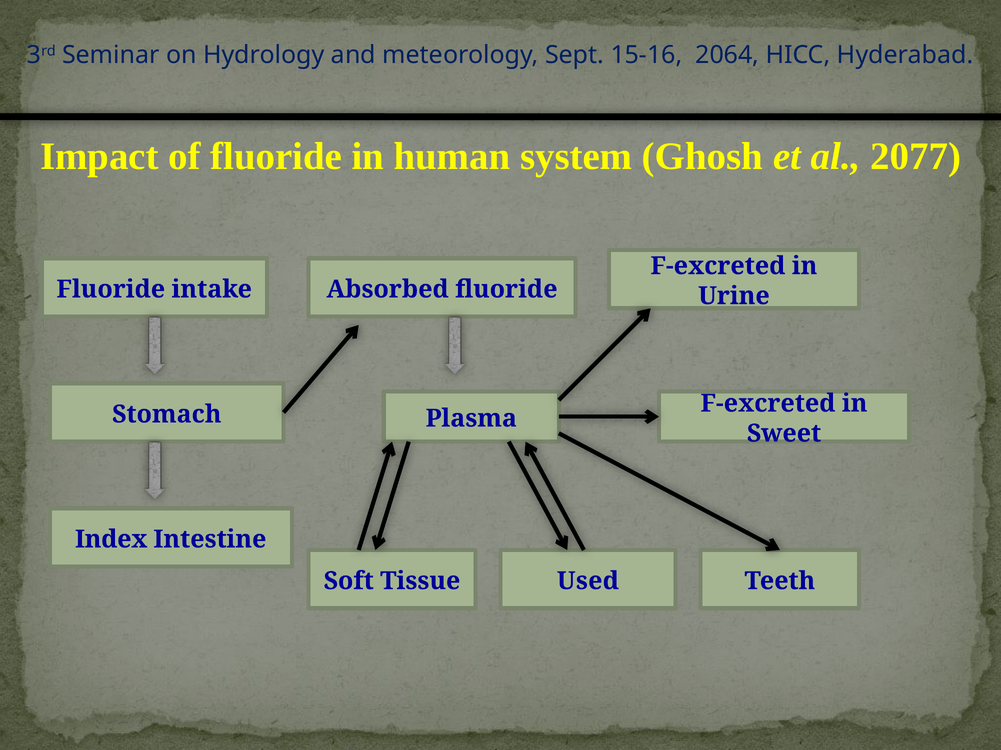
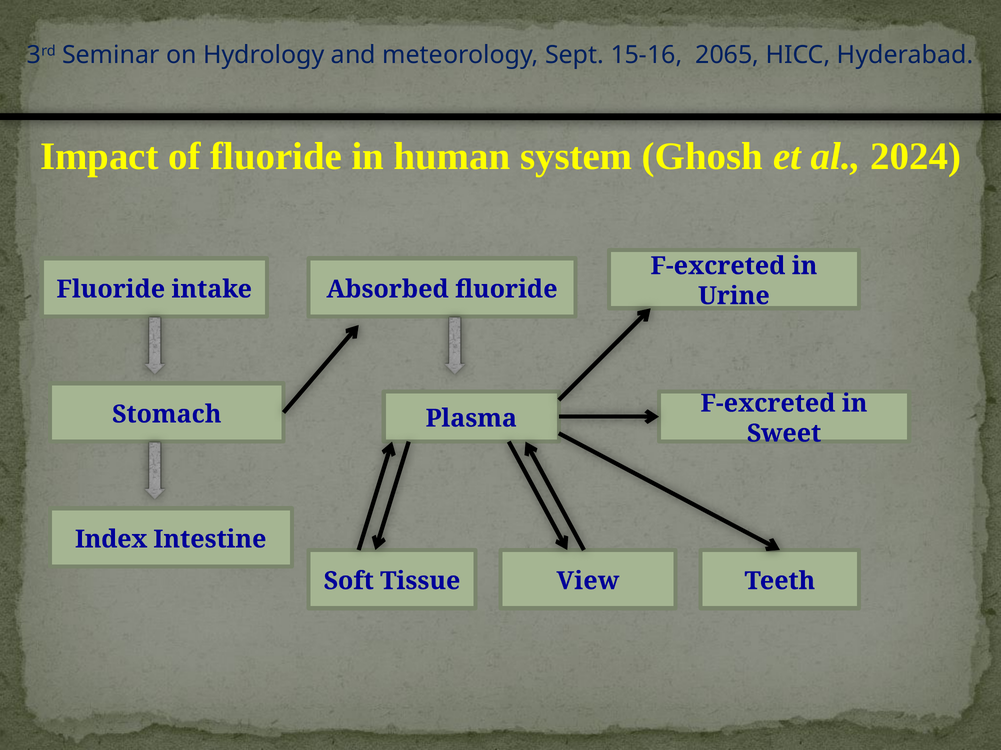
2064: 2064 -> 2065
2077: 2077 -> 2024
Used: Used -> View
